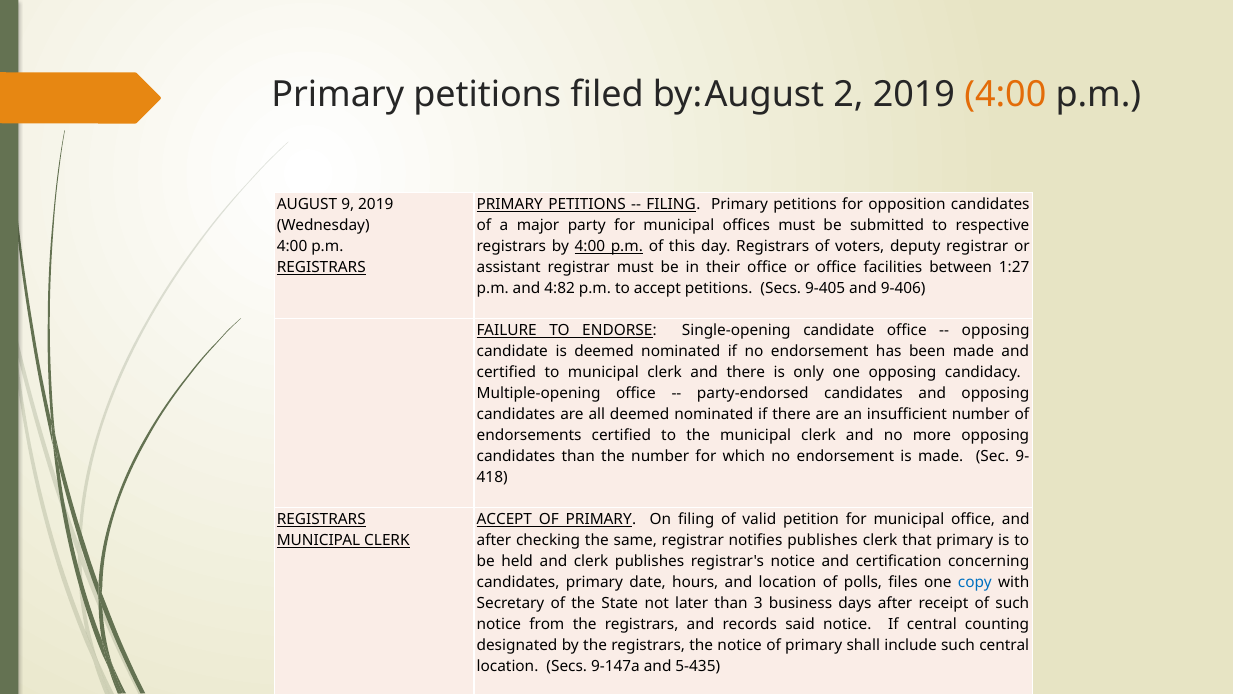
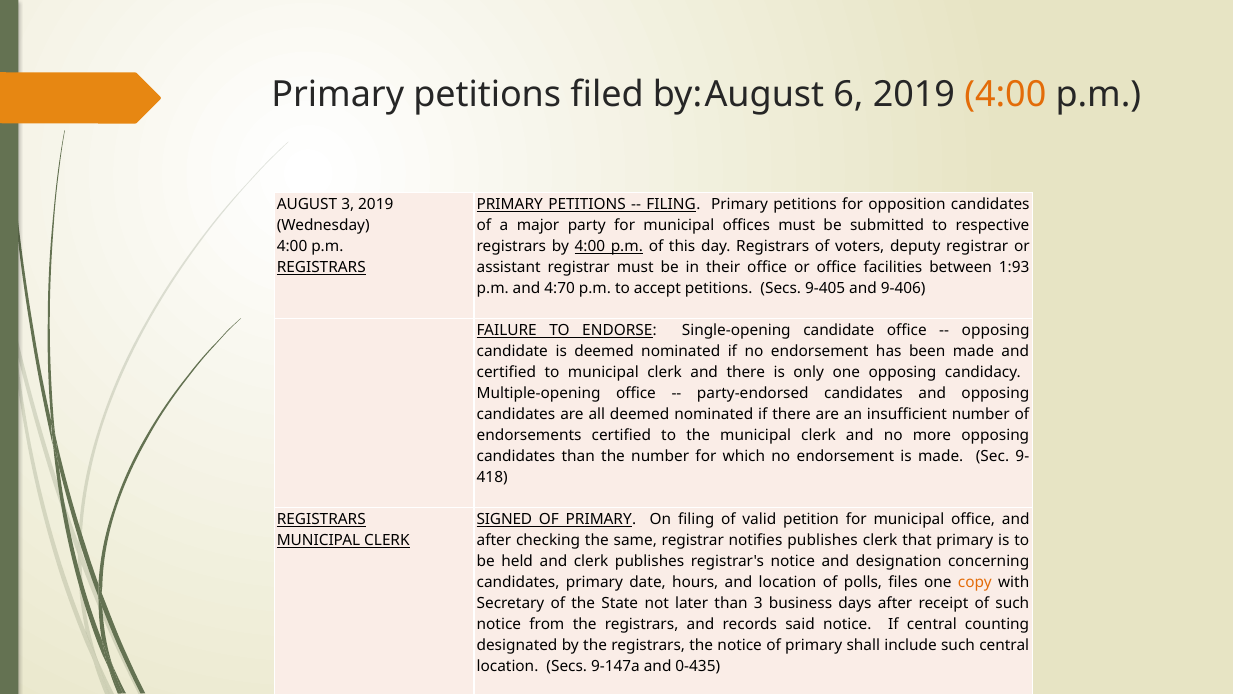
2: 2 -> 6
AUGUST 9: 9 -> 3
1:27: 1:27 -> 1:93
4:82: 4:82 -> 4:70
ACCEPT at (504, 519): ACCEPT -> SIGNED
certification: certification -> designation
copy colour: blue -> orange
5-435: 5-435 -> 0-435
